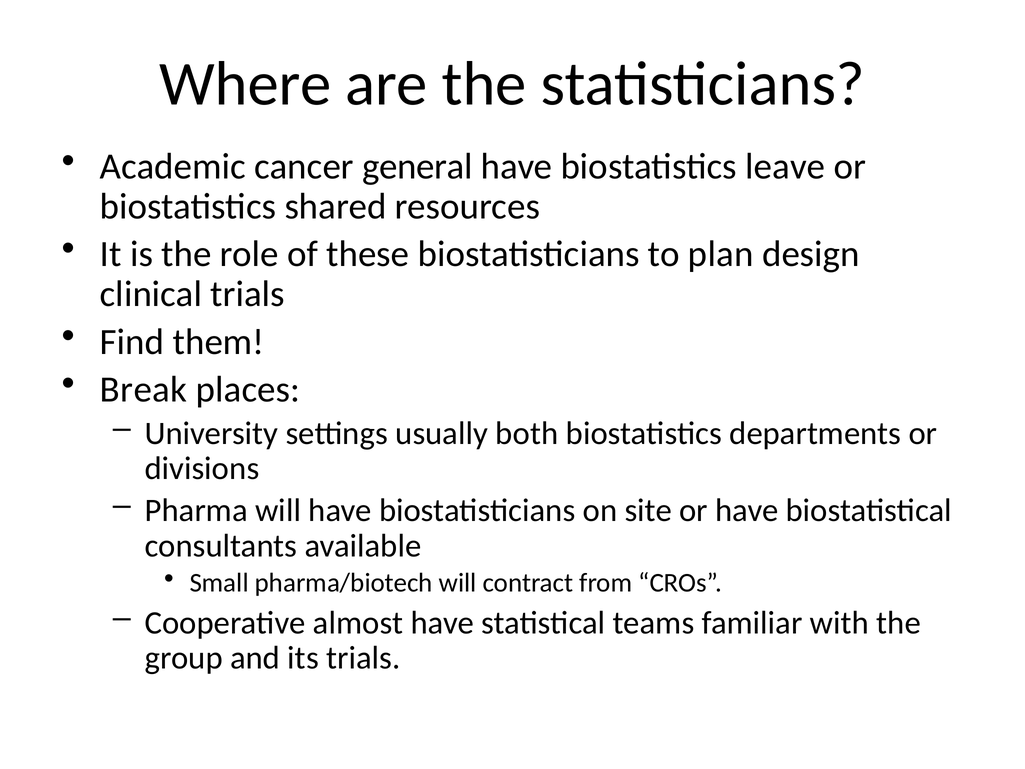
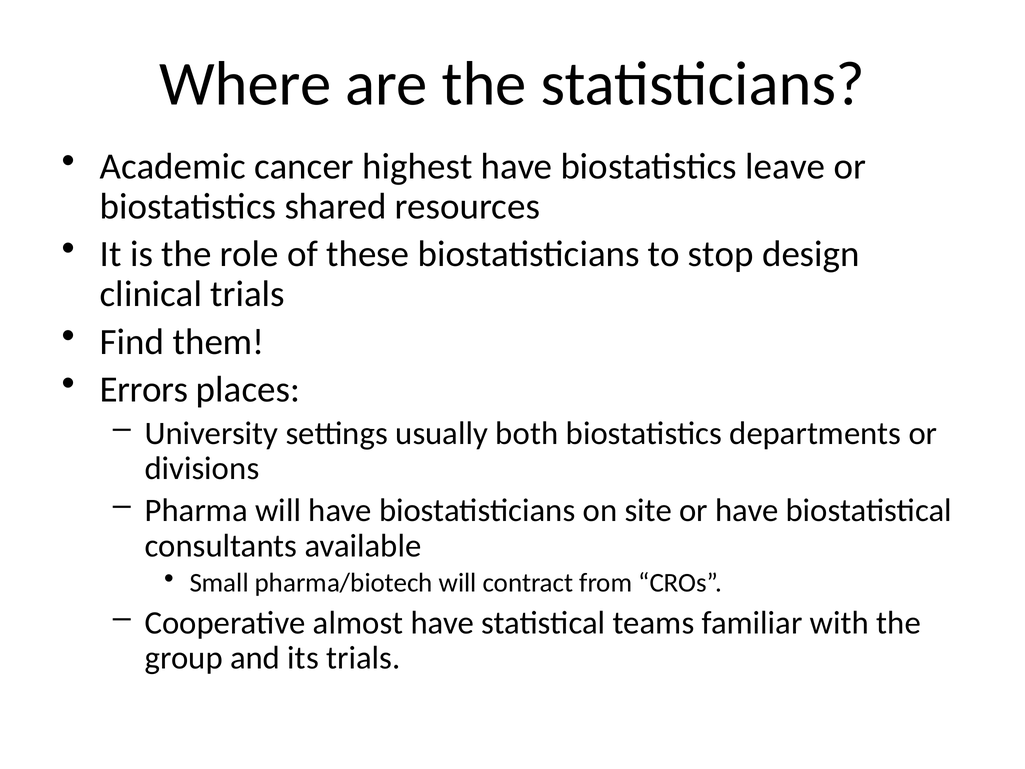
general: general -> highest
plan: plan -> stop
Break: Break -> Errors
